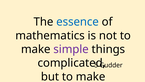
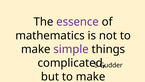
essence colour: blue -> purple
